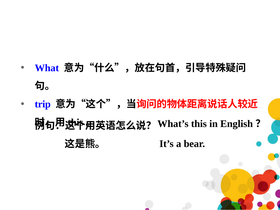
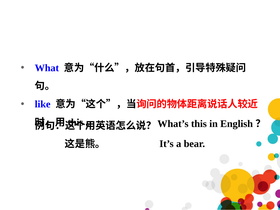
trip: trip -> like
